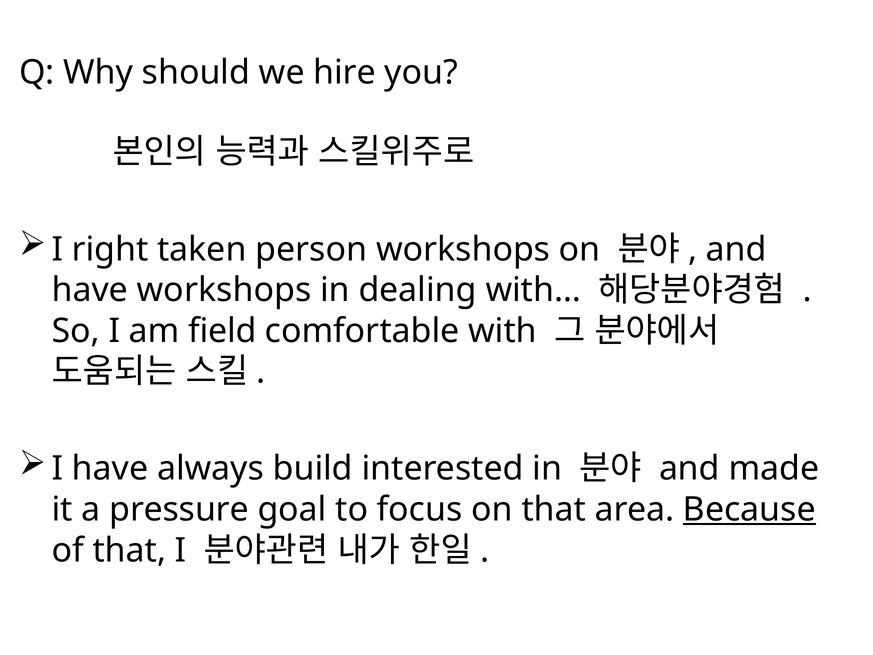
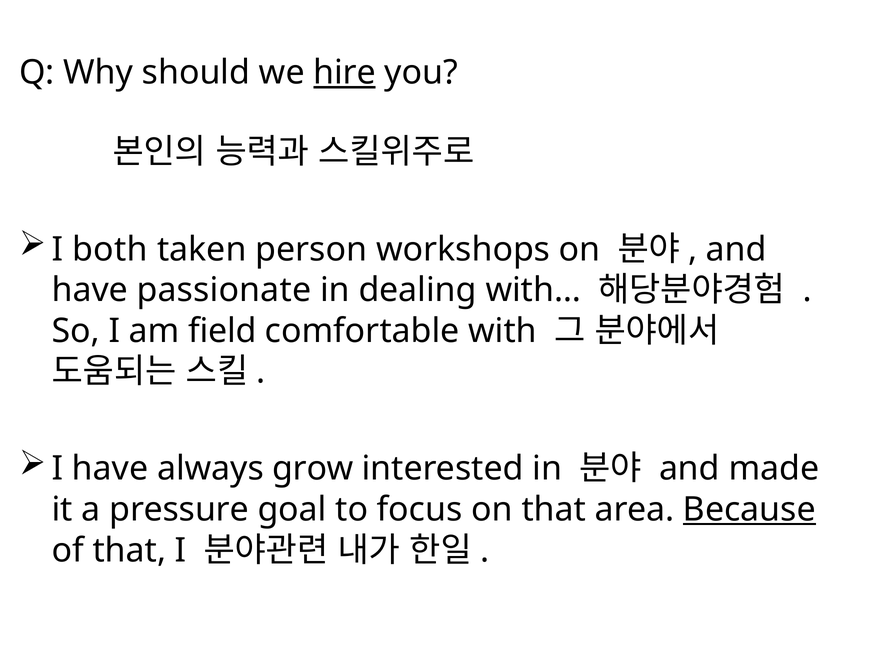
hire underline: none -> present
right: right -> both
have workshops: workshops -> passionate
build: build -> grow
